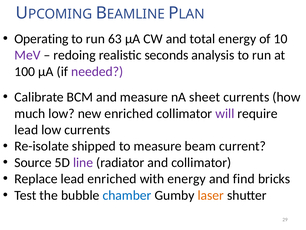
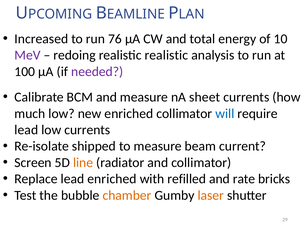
Operating: Operating -> Increased
63: 63 -> 76
realistic seconds: seconds -> realistic
will colour: purple -> blue
Source: Source -> Screen
line colour: purple -> orange
with energy: energy -> refilled
find: find -> rate
chamber colour: blue -> orange
